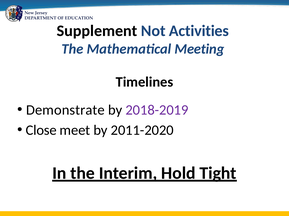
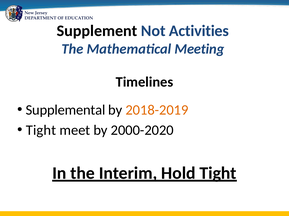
Demonstrate: Demonstrate -> Supplemental
2018-2019 colour: purple -> orange
Close at (41, 131): Close -> Tight
2011-2020: 2011-2020 -> 2000-2020
